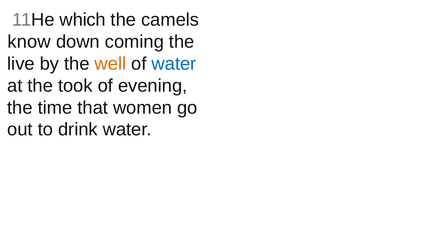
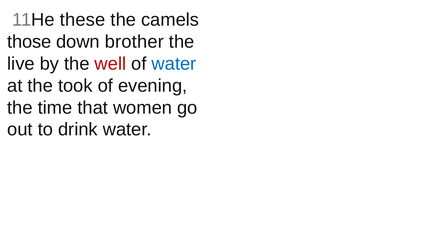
which: which -> these
know: know -> those
coming: coming -> brother
well colour: orange -> red
